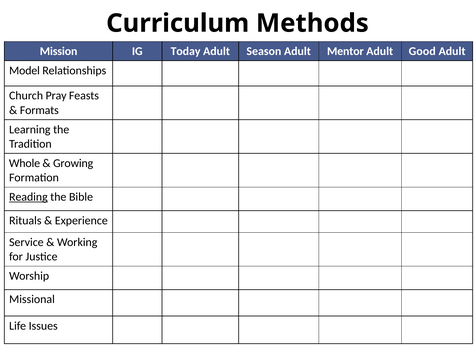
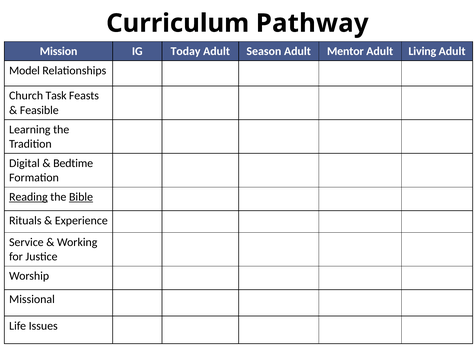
Methods: Methods -> Pathway
Good: Good -> Living
Pray: Pray -> Task
Formats: Formats -> Feasible
Whole: Whole -> Digital
Growing: Growing -> Bedtime
Bible underline: none -> present
